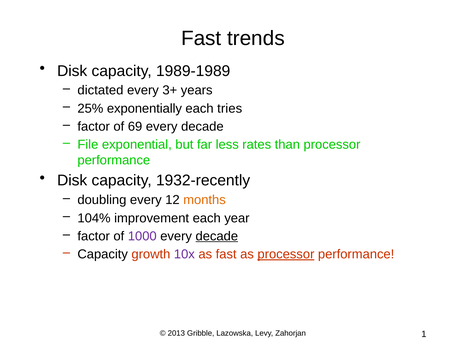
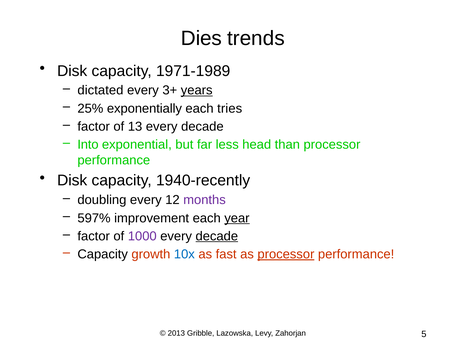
Fast at (201, 38): Fast -> Dies
1989-1989: 1989-1989 -> 1971-1989
years underline: none -> present
69: 69 -> 13
File: File -> Into
rates: rates -> head
1932-recently: 1932-recently -> 1940-recently
months colour: orange -> purple
104%: 104% -> 597%
year underline: none -> present
10x colour: purple -> blue
1: 1 -> 5
